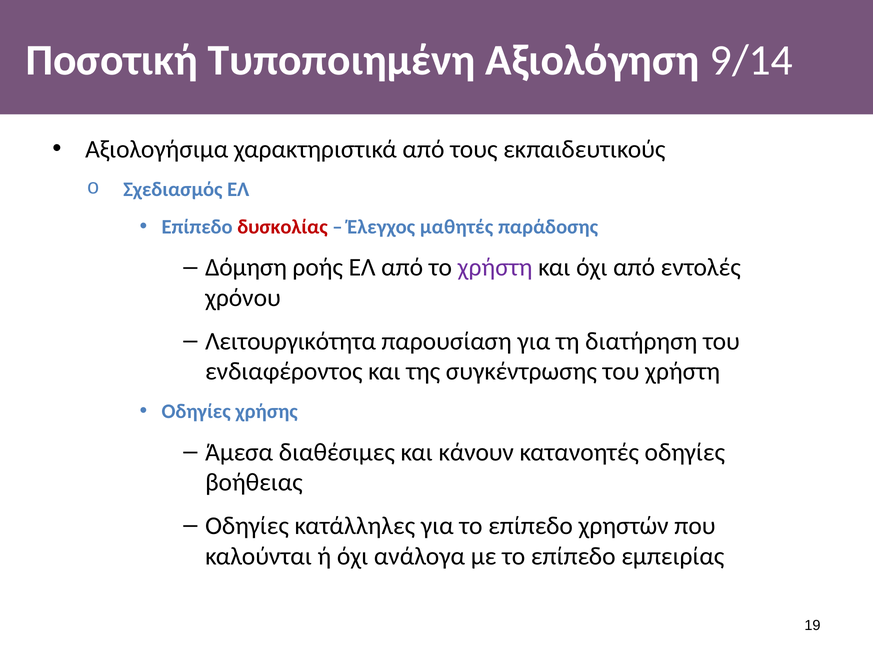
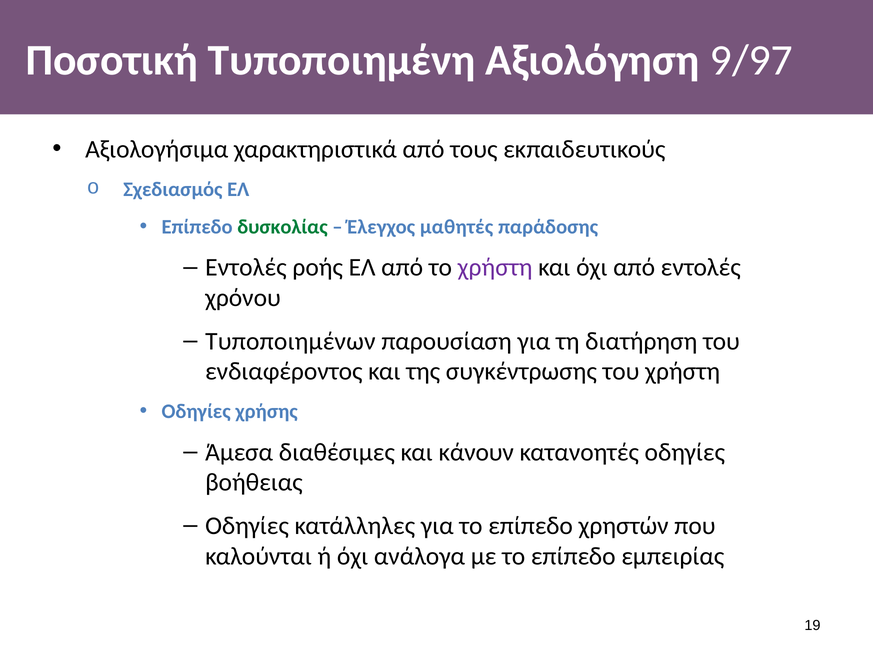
9/14: 9/14 -> 9/97
δυσκολίας colour: red -> green
Δόμηση at (246, 267): Δόμηση -> Εντολές
Λειτουργικότητα: Λειτουργικότητα -> Τυποποιημένων
